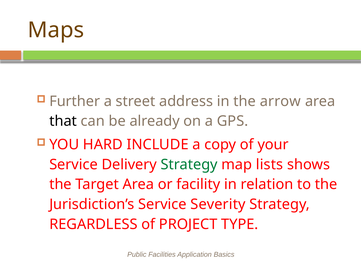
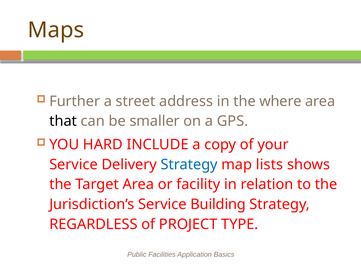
arrow: arrow -> where
already: already -> smaller
Strategy at (189, 164) colour: green -> blue
Severity: Severity -> Building
